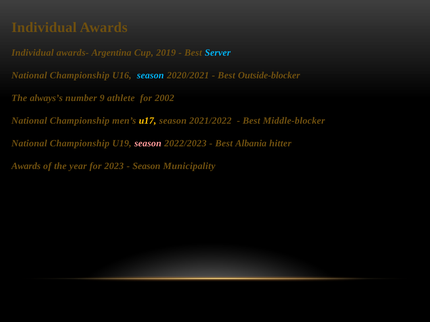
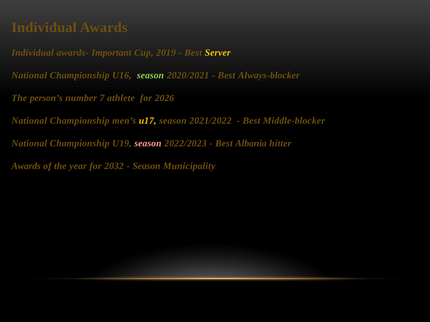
Argentina: Argentina -> Important
Server colour: light blue -> yellow
season at (150, 75) colour: light blue -> light green
Outside-blocker: Outside-blocker -> Always-blocker
always’s: always’s -> person’s
9: 9 -> 7
2002: 2002 -> 2026
2023: 2023 -> 2032
